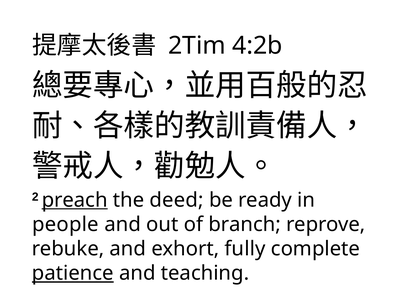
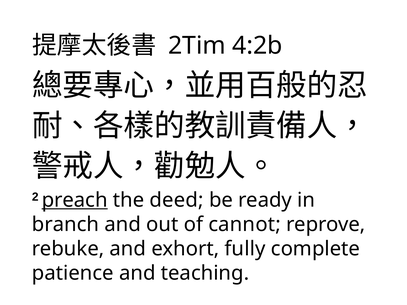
people: people -> branch
branch: branch -> cannot
patience underline: present -> none
